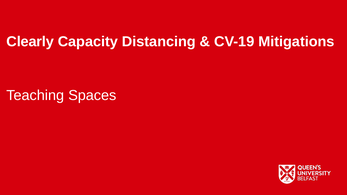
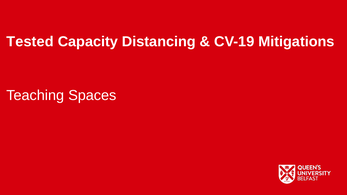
Clearly: Clearly -> Tested
